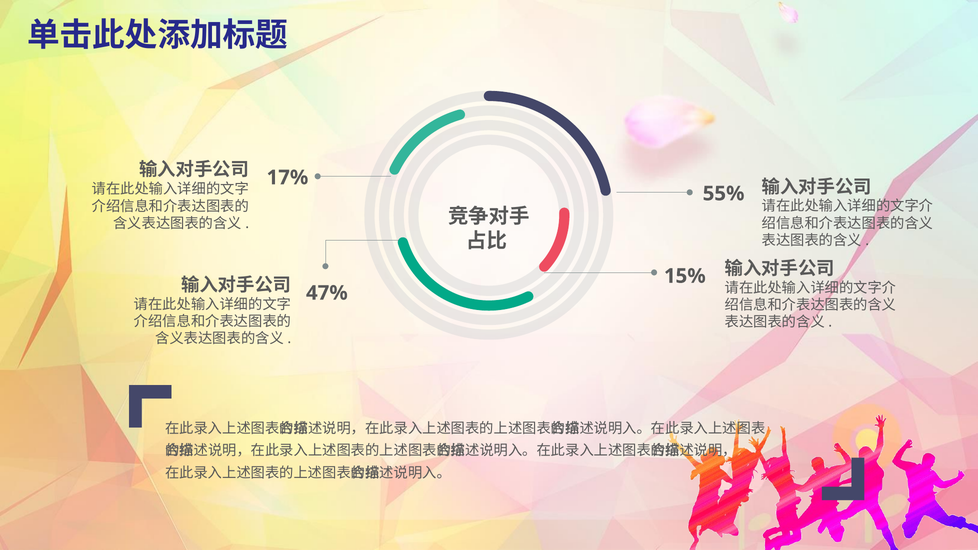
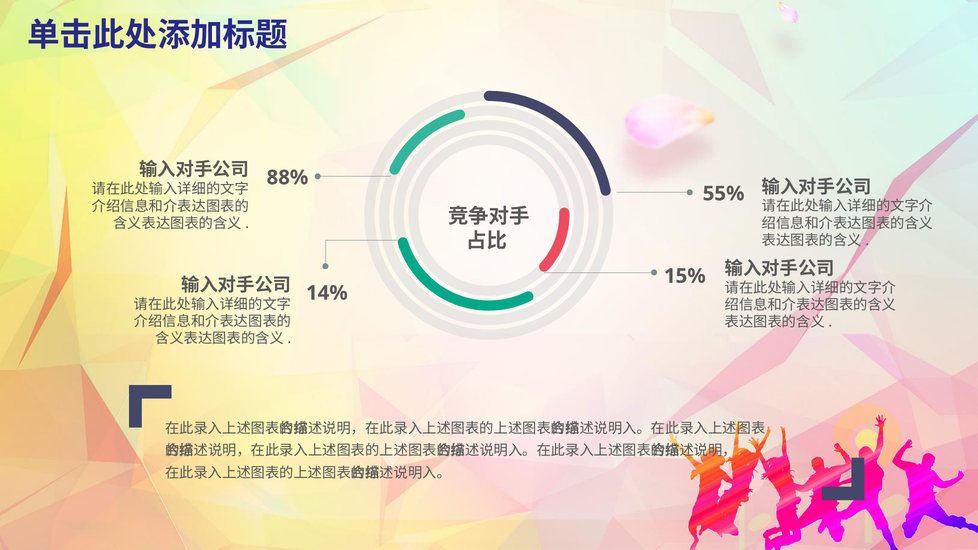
17%: 17% -> 88%
47%: 47% -> 14%
